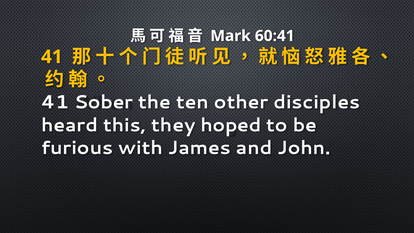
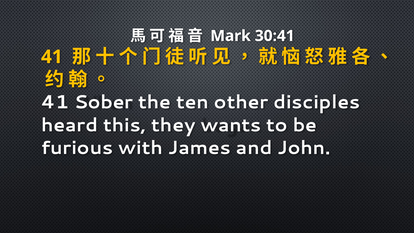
60:41: 60:41 -> 30:41
hoped: hoped -> wants
